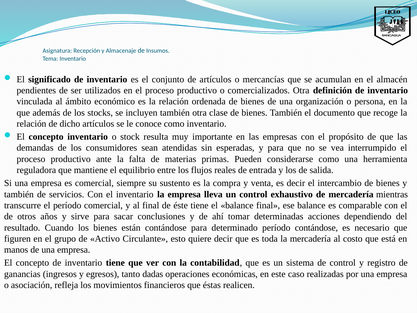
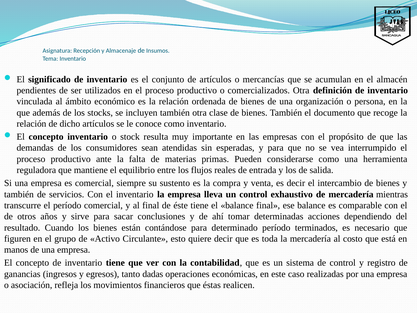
período contándose: contándose -> terminados
